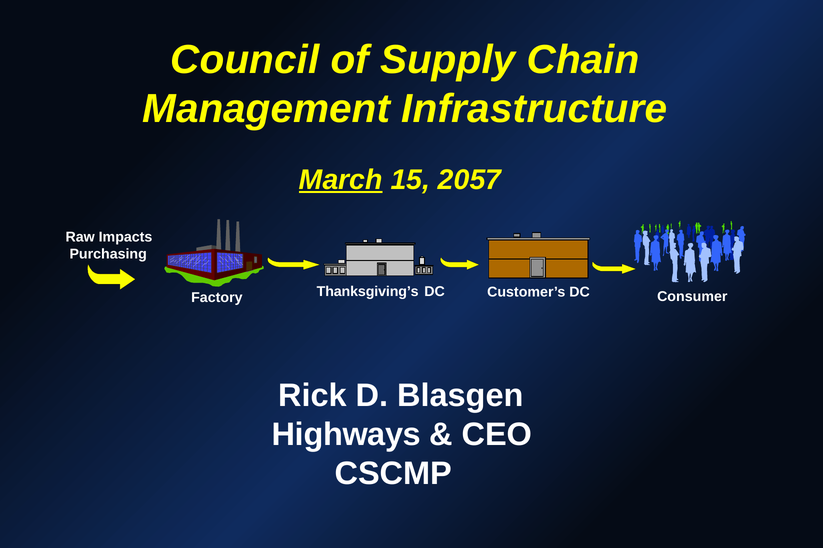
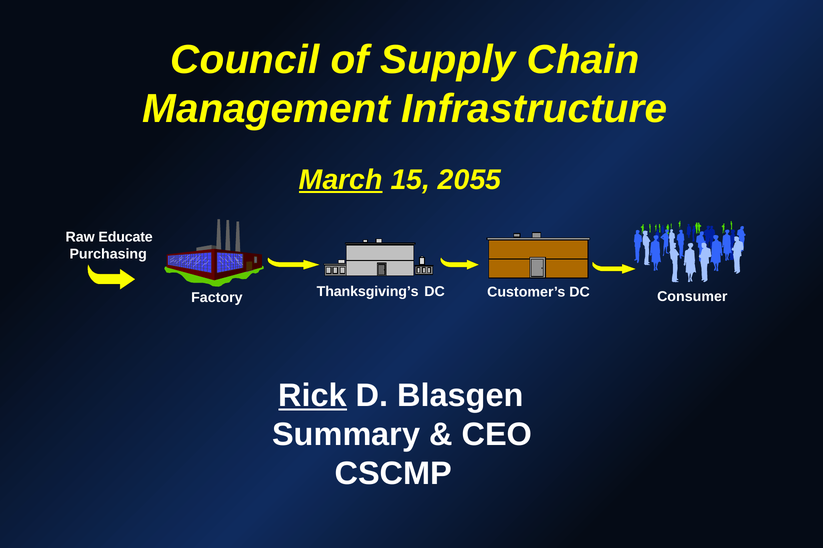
2057: 2057 -> 2055
Impacts: Impacts -> Educate
Rick underline: none -> present
Highways: Highways -> Summary
